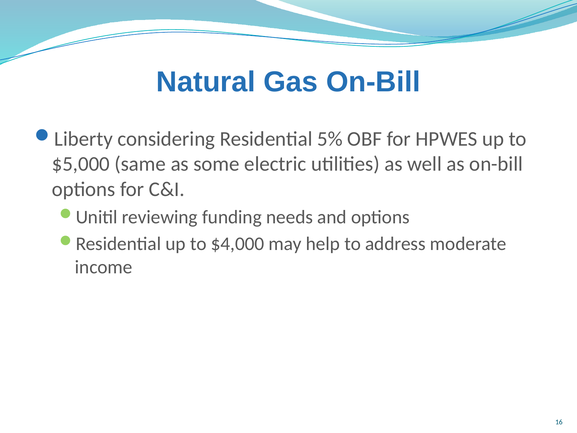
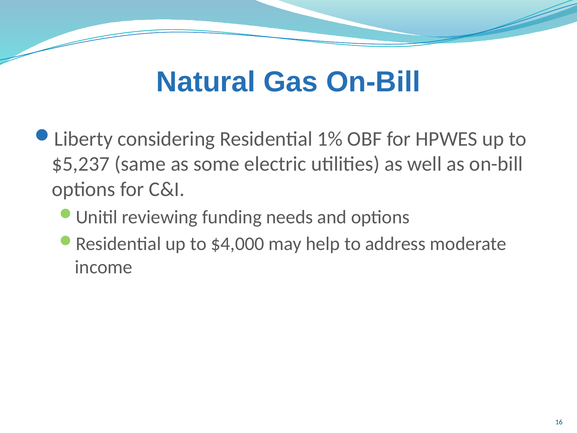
5%: 5% -> 1%
$5,000: $5,000 -> $5,237
